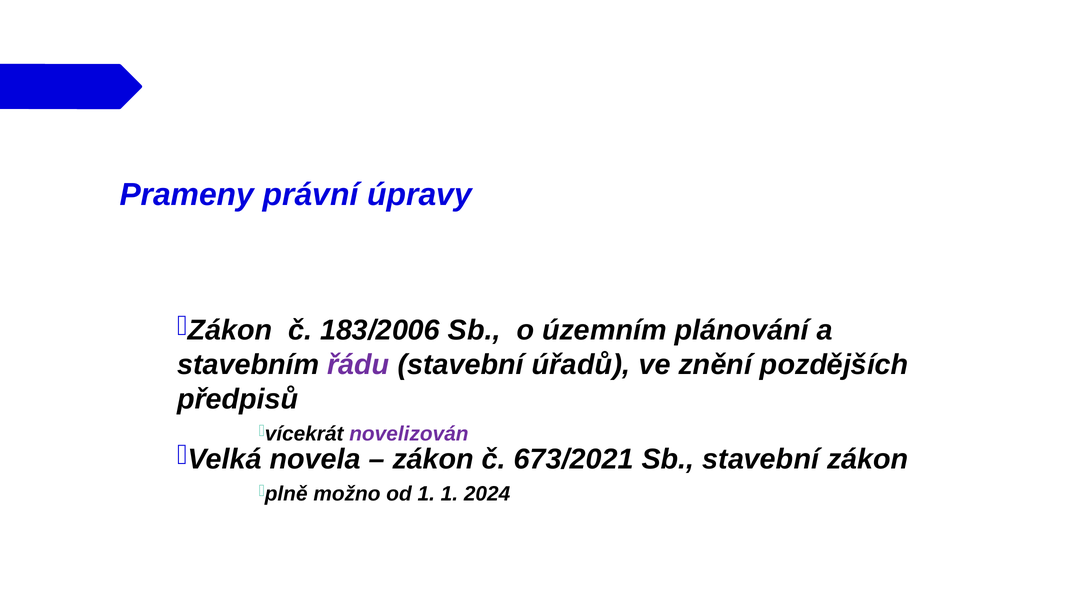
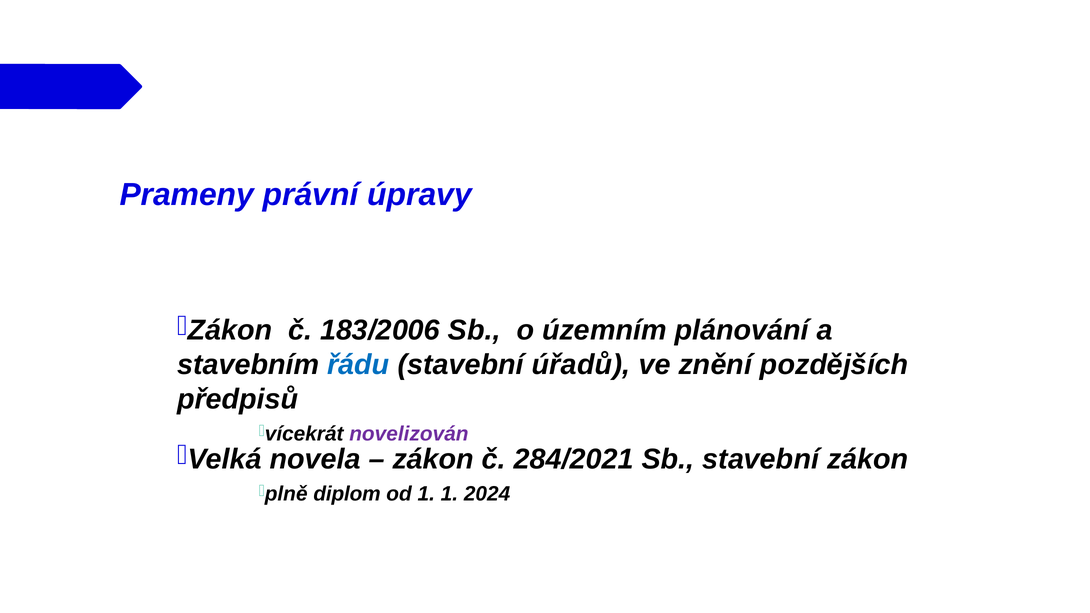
řádu colour: purple -> blue
673/2021: 673/2021 -> 284/2021
možno: možno -> diplom
